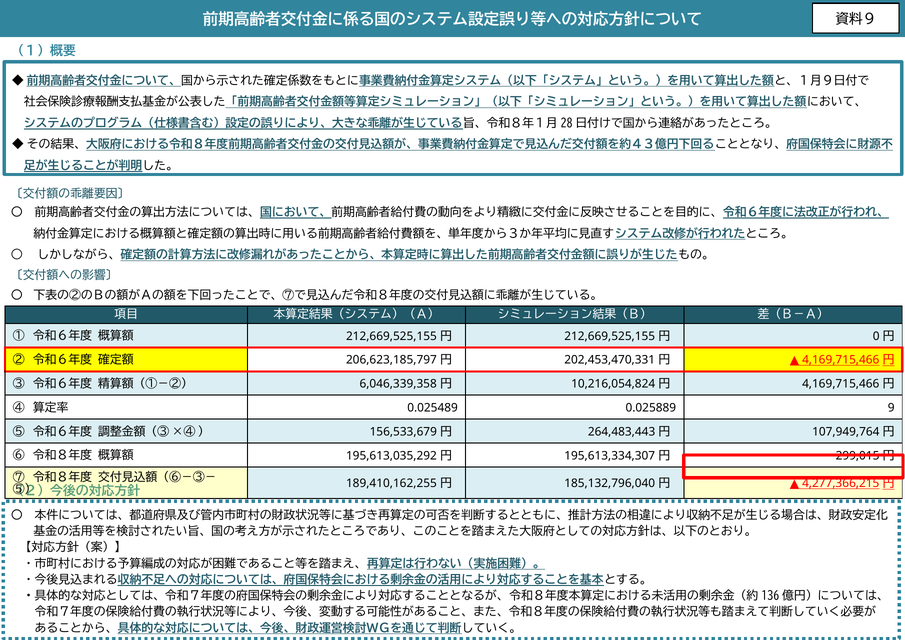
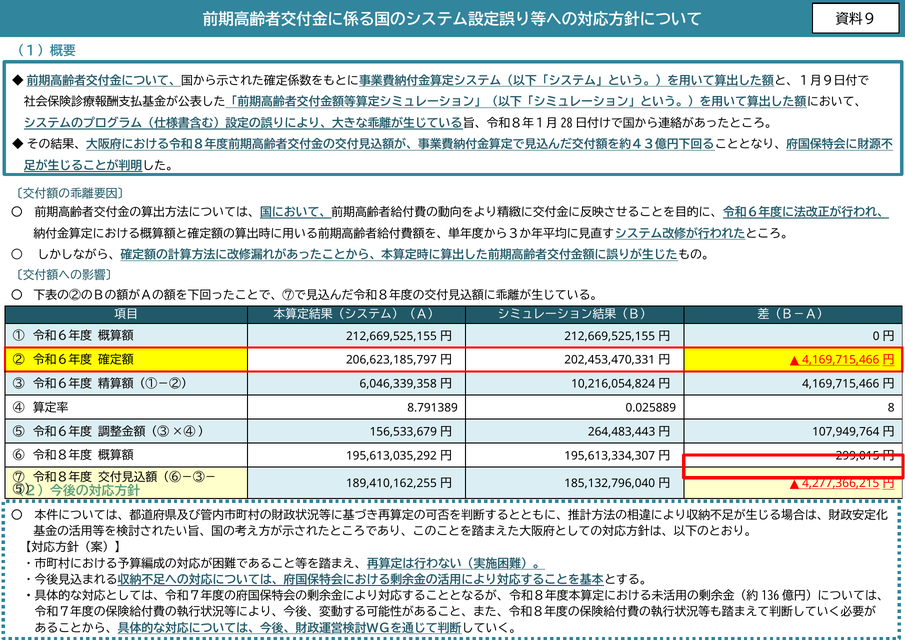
0.025489: 0.025489 -> 8.791389
9: 9 -> 8
